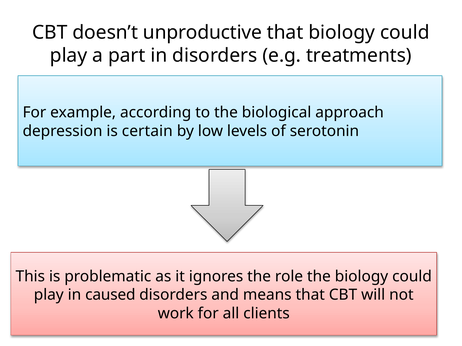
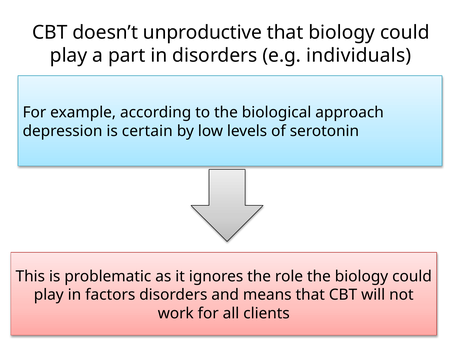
treatments: treatments -> individuals
caused: caused -> factors
